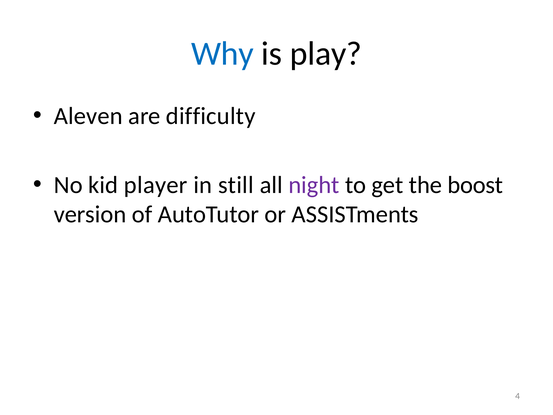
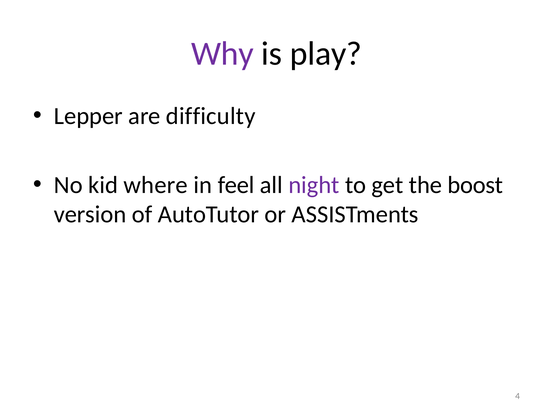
Why colour: blue -> purple
Aleven: Aleven -> Lepper
player: player -> where
still: still -> feel
